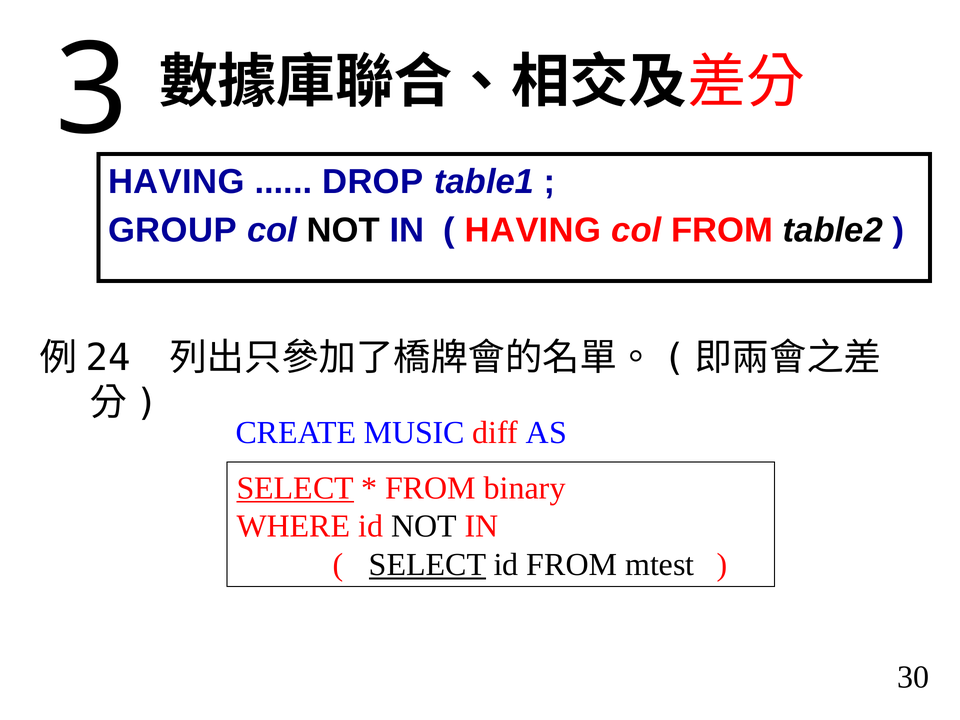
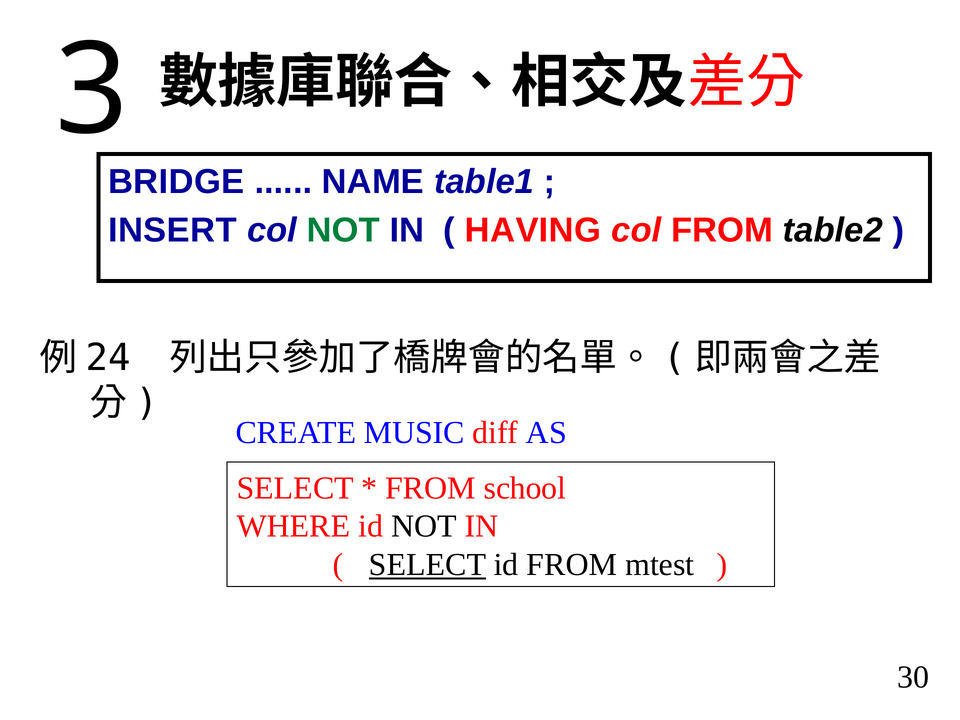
HAVING at (176, 182): HAVING -> BRIDGE
DROP: DROP -> NAME
GROUP: GROUP -> INSERT
NOT at (343, 230) colour: black -> green
SELECT at (295, 488) underline: present -> none
binary: binary -> school
